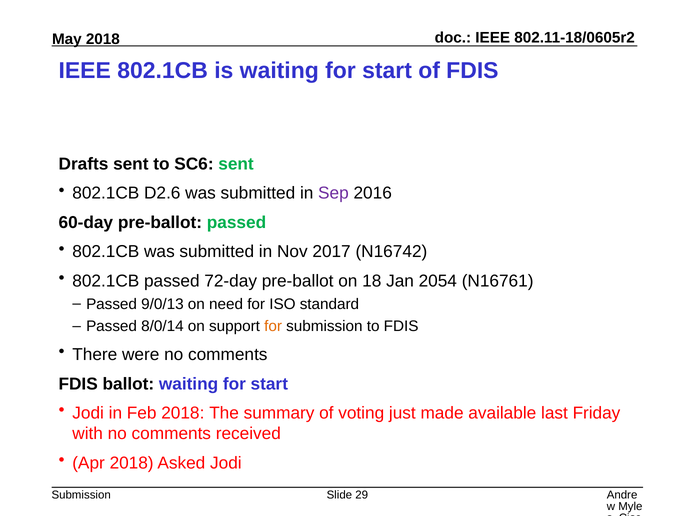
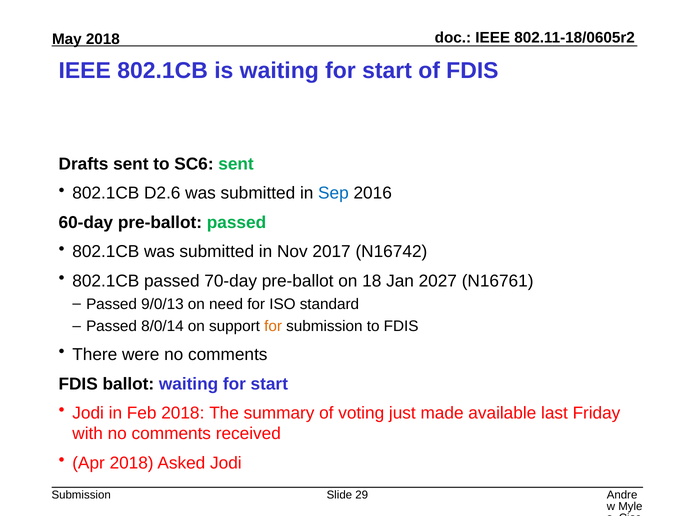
Sep colour: purple -> blue
72-day: 72-day -> 70-day
2054: 2054 -> 2027
